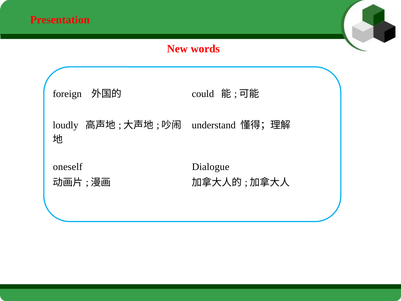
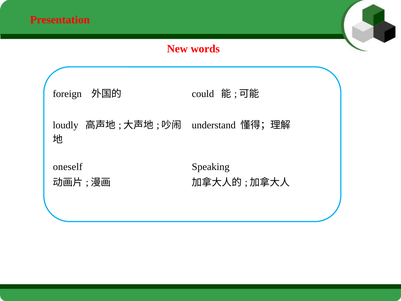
Dialogue: Dialogue -> Speaking
